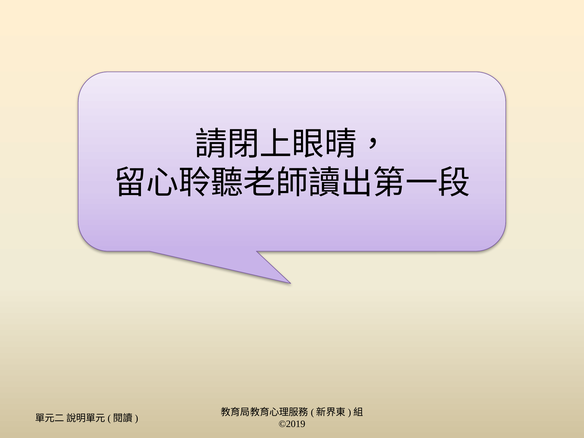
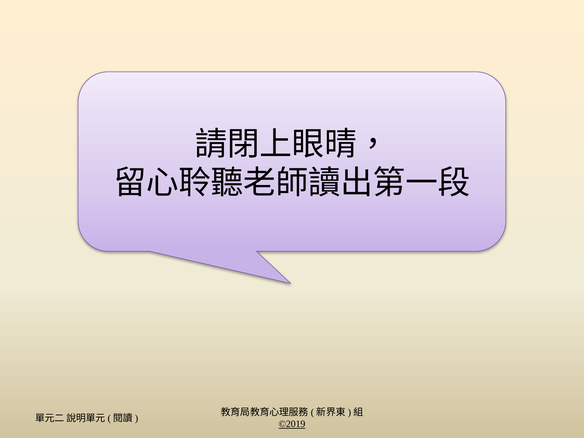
©2019 underline: none -> present
